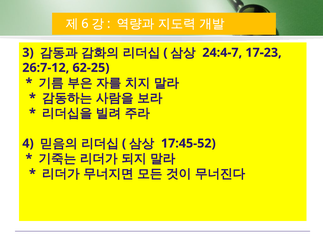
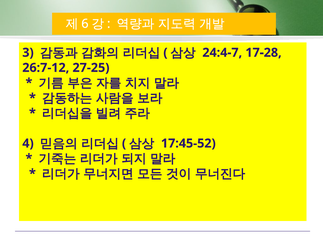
17-23: 17-23 -> 17-28
62-25: 62-25 -> 27-25
